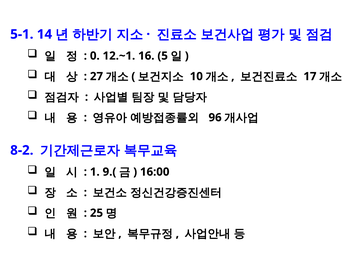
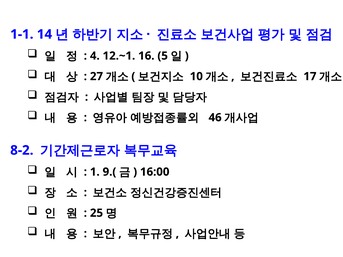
5-1: 5-1 -> 1-1
0: 0 -> 4
96: 96 -> 46
